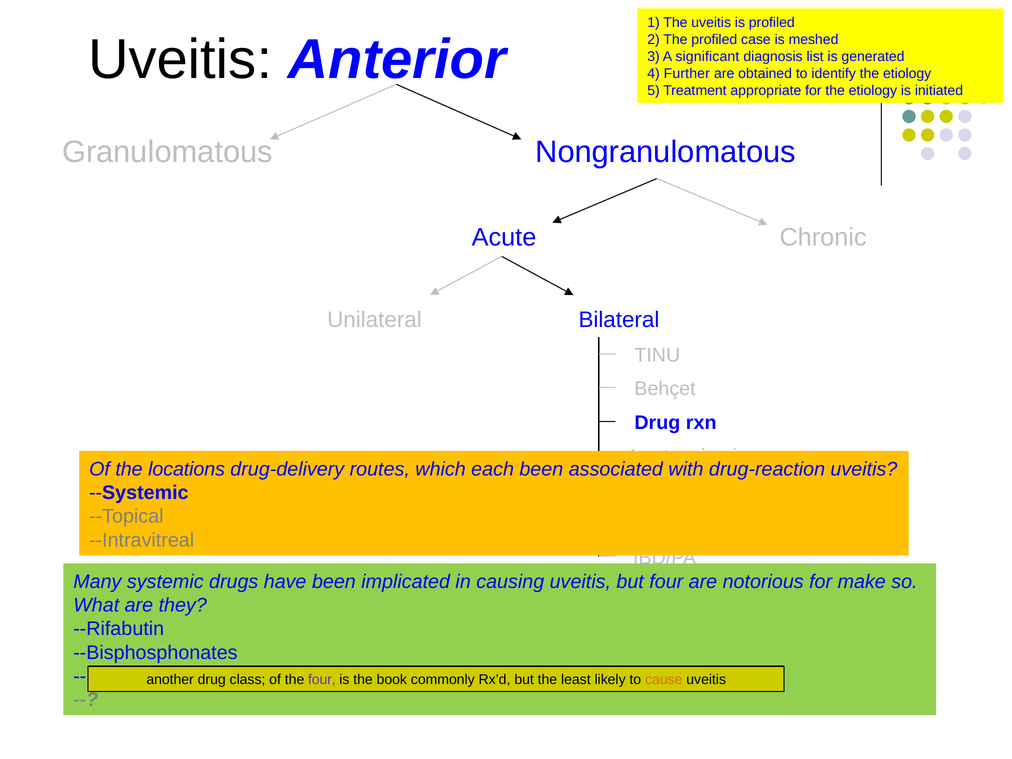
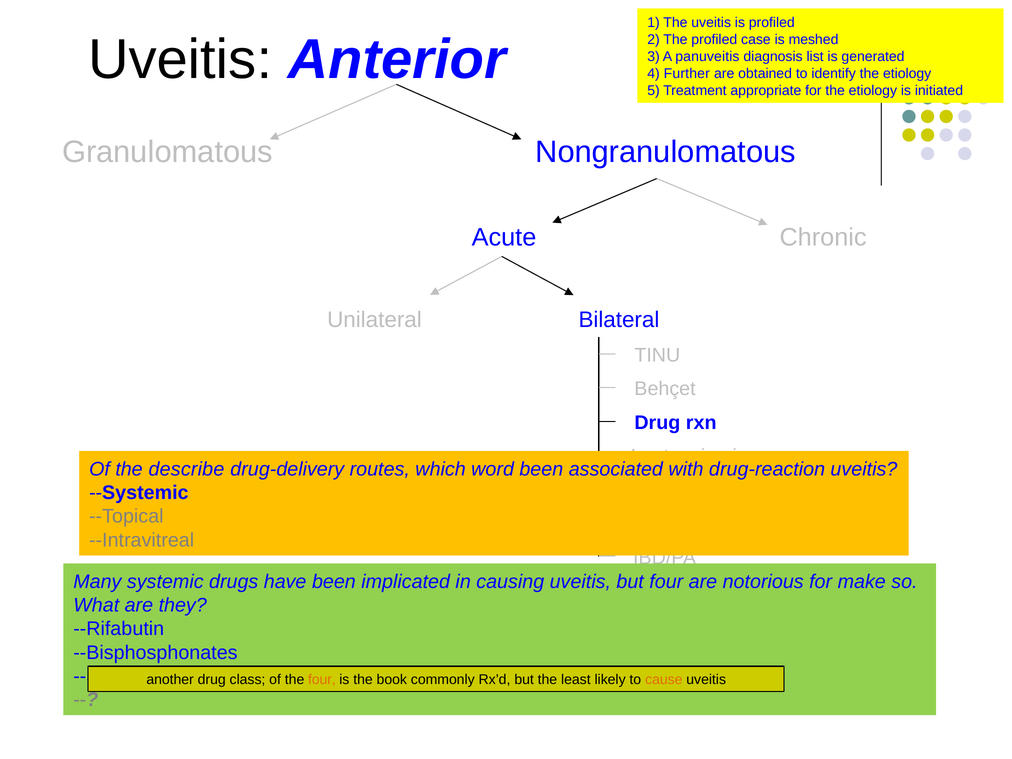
significant: significant -> panuveitis
locations: locations -> describe
each: each -> word
four at (322, 680) colour: purple -> orange
